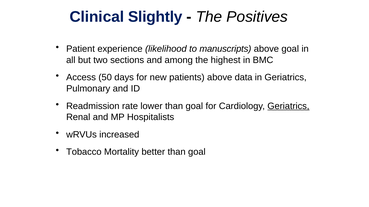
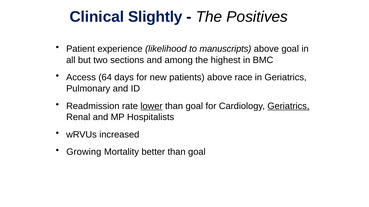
50: 50 -> 64
data: data -> race
lower underline: none -> present
Tobacco: Tobacco -> Growing
